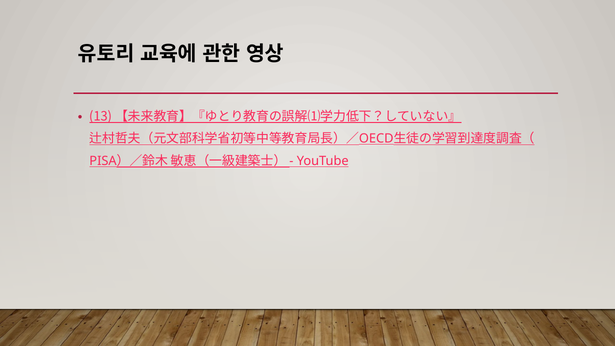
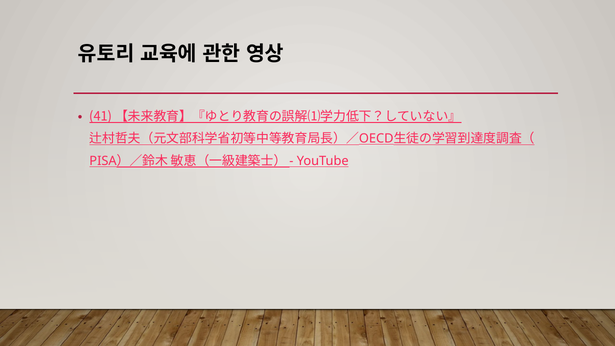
13: 13 -> 41
